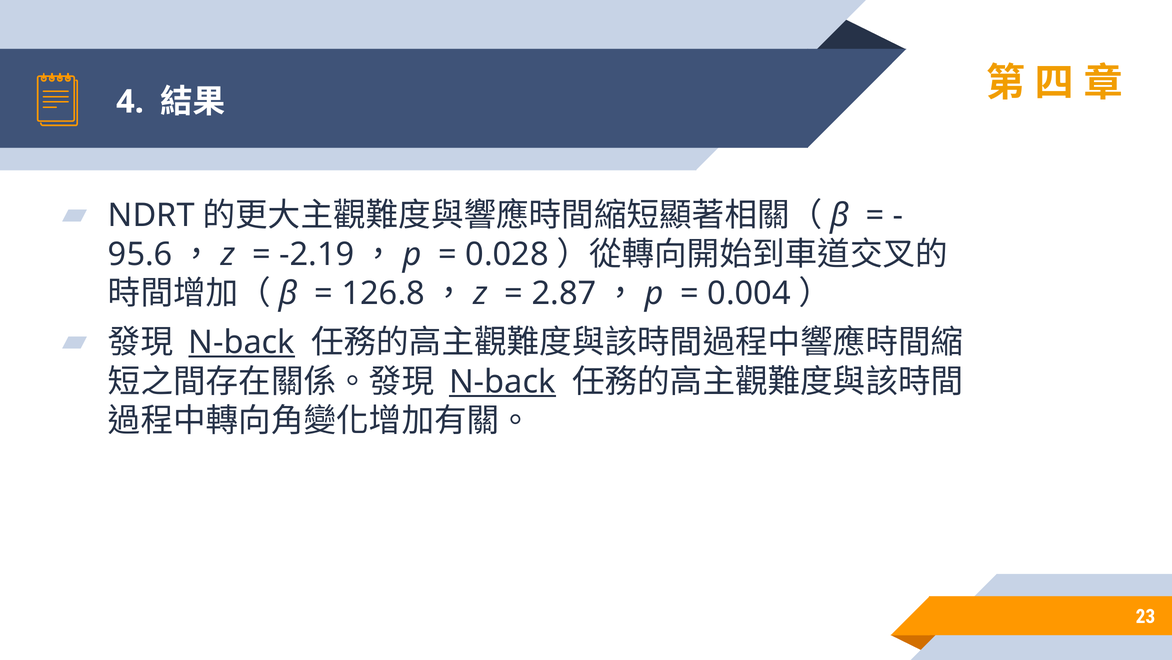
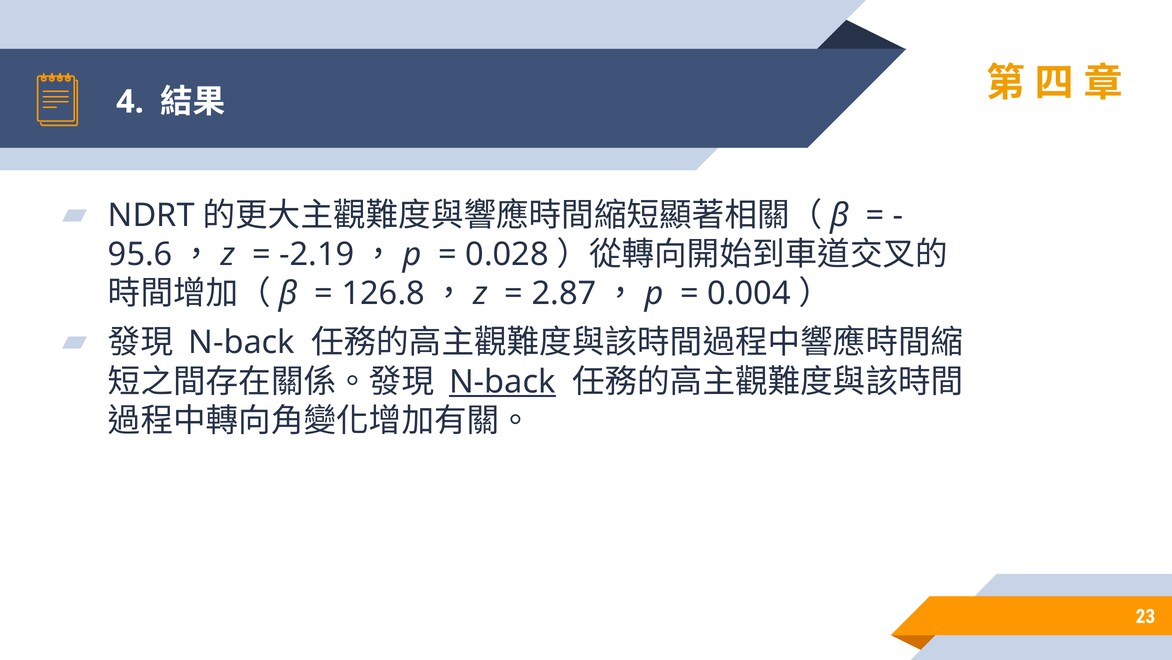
N-back at (242, 342) underline: present -> none
